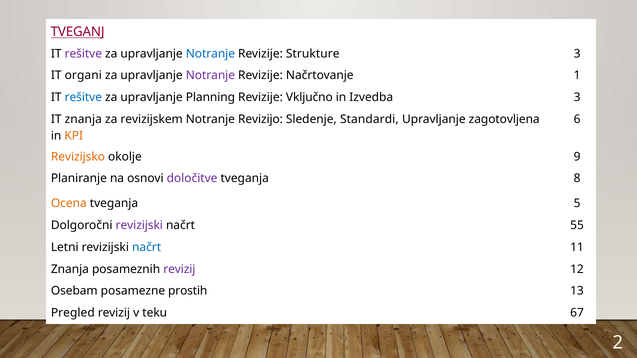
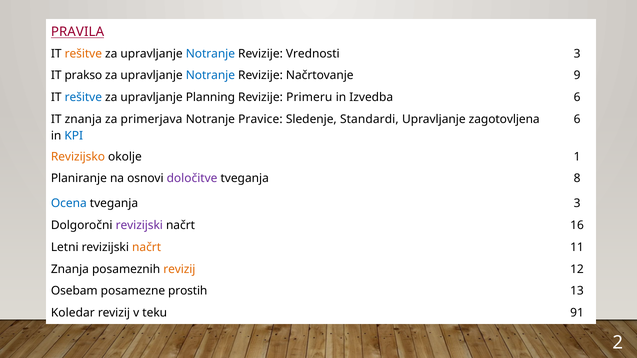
TVEGANJ: TVEGANJ -> PRAVILA
rešitve at (83, 54) colour: purple -> orange
Strukture: Strukture -> Vrednosti
organi: organi -> prakso
Notranje at (210, 76) colour: purple -> blue
1: 1 -> 9
Vključno: Vključno -> Primeru
Izvedba 3: 3 -> 6
revizijskem: revizijskem -> primerjava
Revizijo: Revizijo -> Pravice
KPI colour: orange -> blue
9: 9 -> 1
Ocena colour: orange -> blue
tveganja 5: 5 -> 3
55: 55 -> 16
načrt at (147, 247) colour: blue -> orange
revizij at (179, 269) colour: purple -> orange
Pregled: Pregled -> Koledar
67: 67 -> 91
